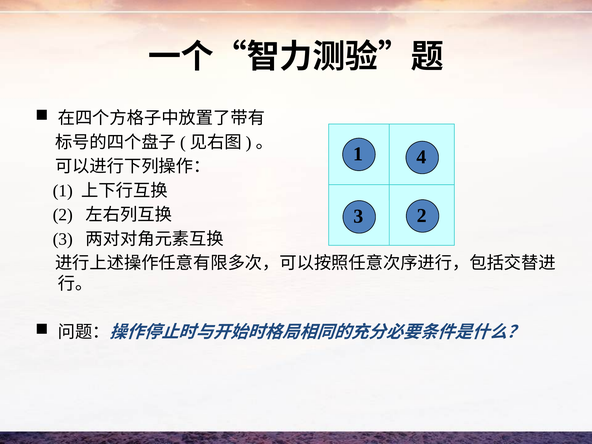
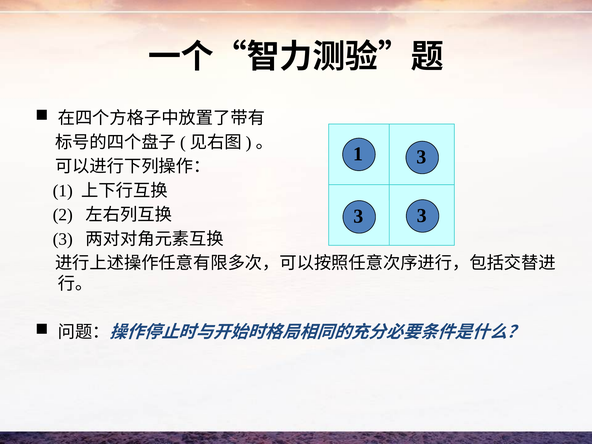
1 4: 4 -> 3
2 at (422, 216): 2 -> 3
